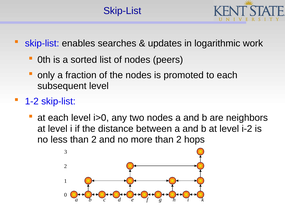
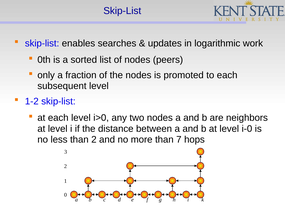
i-2: i-2 -> i-0
more than 2: 2 -> 7
